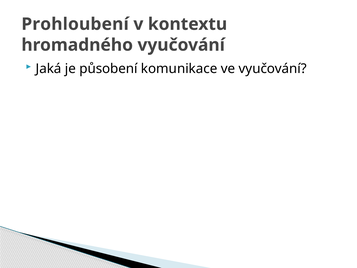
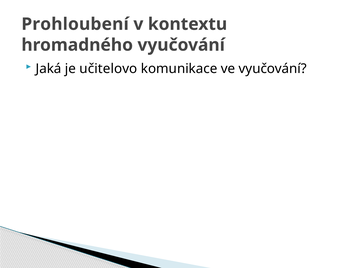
působení: působení -> učitelovo
